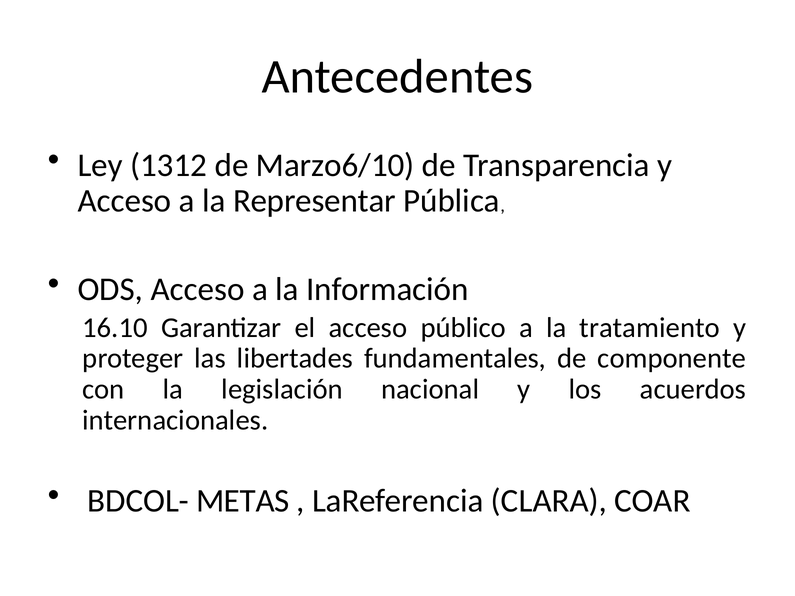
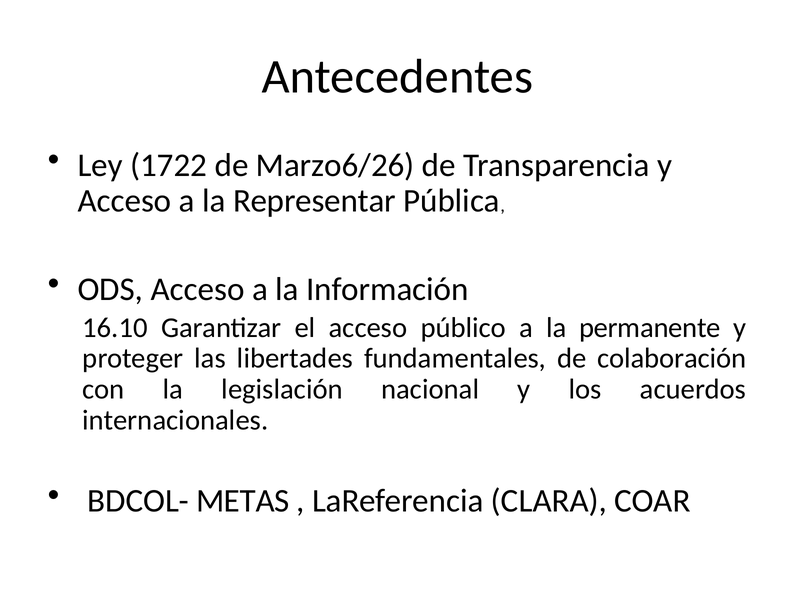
1312: 1312 -> 1722
Marzo6/10: Marzo6/10 -> Marzo6/26
tratamiento: tratamiento -> permanente
componente: componente -> colaboración
